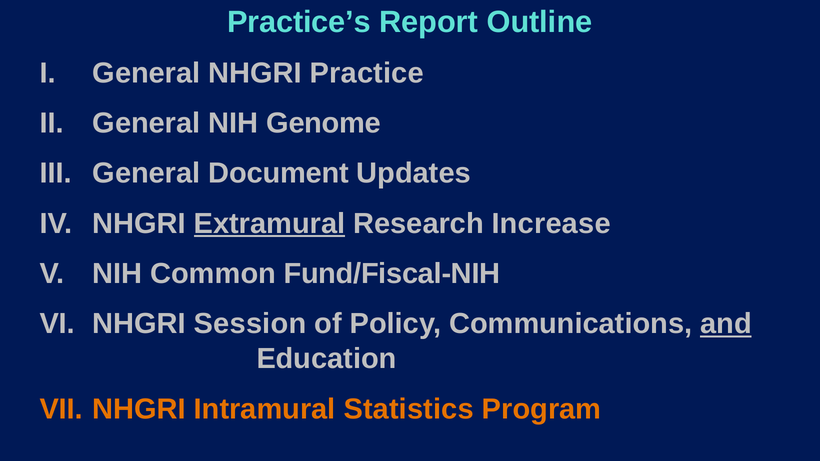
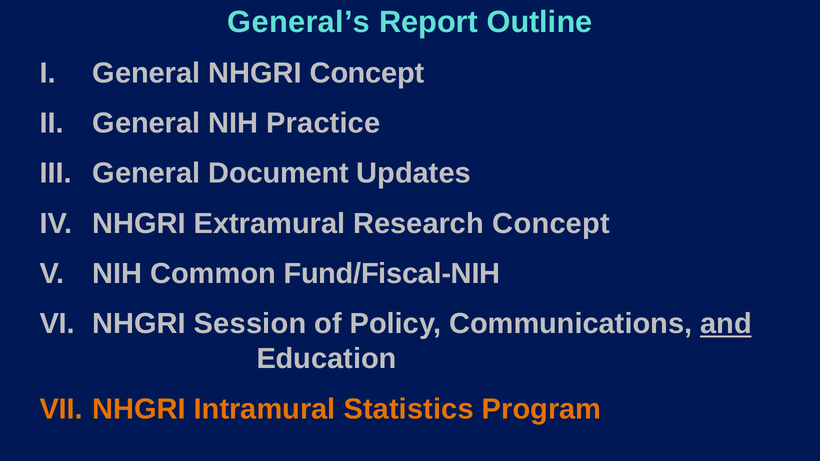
Practice’s: Practice’s -> General’s
NHGRI Practice: Practice -> Concept
Genome: Genome -> Practice
Extramural underline: present -> none
Research Increase: Increase -> Concept
